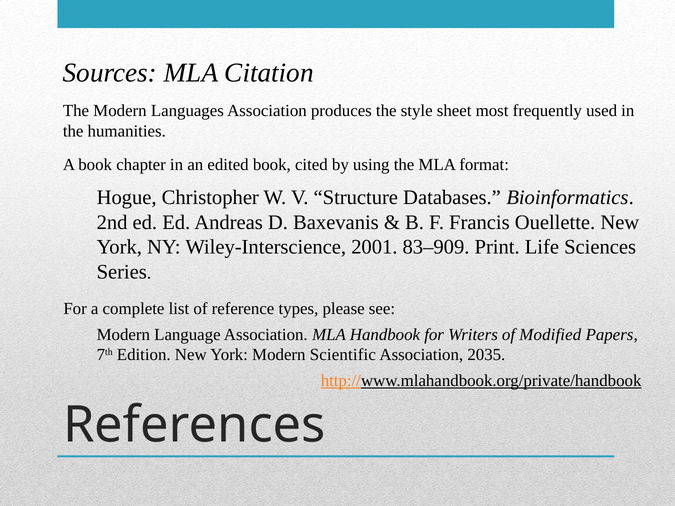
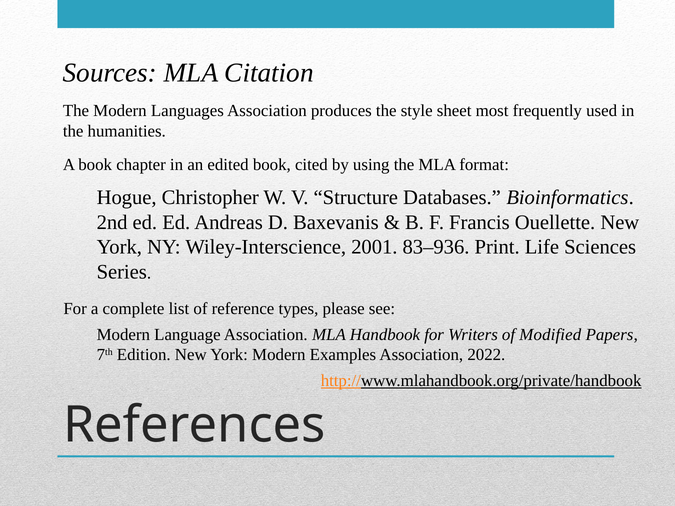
83–909: 83–909 -> 83–936
Scientific: Scientific -> Examples
2035: 2035 -> 2022
